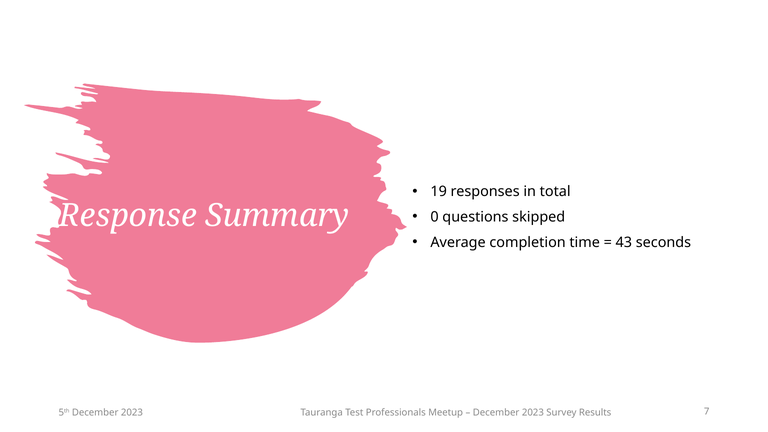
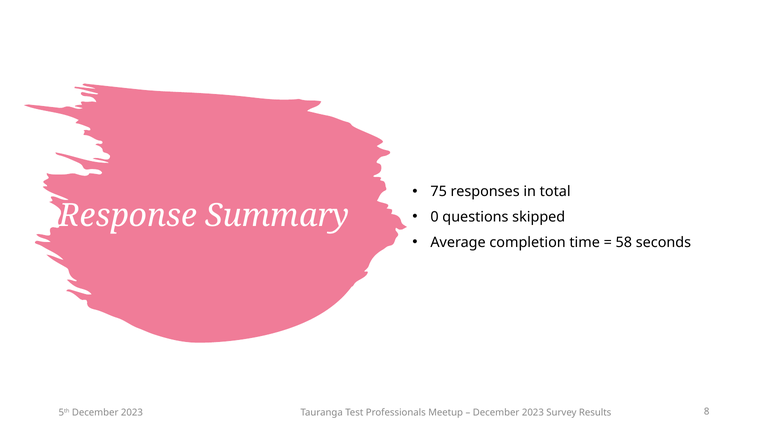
19: 19 -> 75
43: 43 -> 58
7: 7 -> 8
